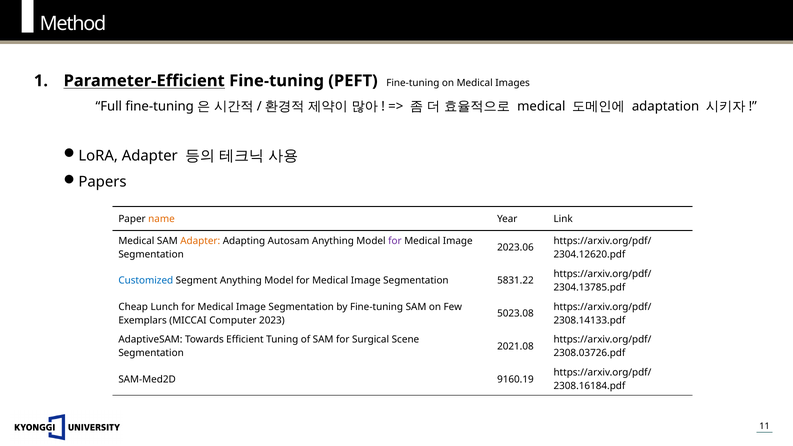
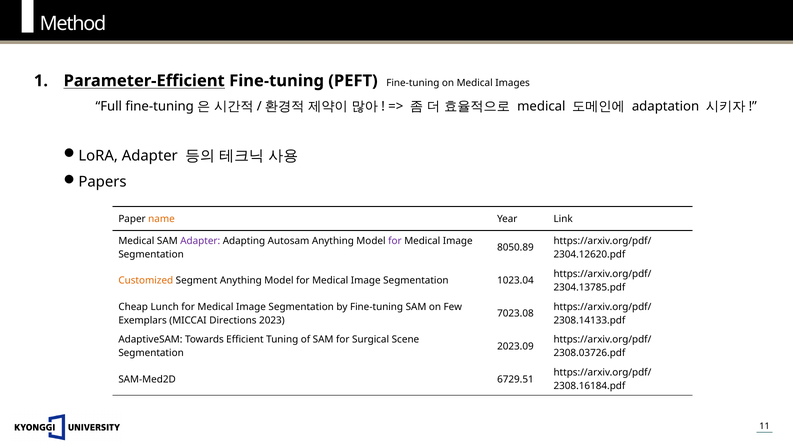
Adapter at (200, 241) colour: orange -> purple
2023.06: 2023.06 -> 8050.89
Customized colour: blue -> orange
5831.22: 5831.22 -> 1023.04
5023.08: 5023.08 -> 7023.08
Computer: Computer -> Directions
2021.08: 2021.08 -> 2023.09
9160.19: 9160.19 -> 6729.51
